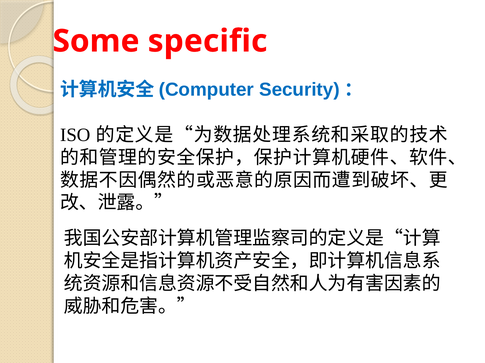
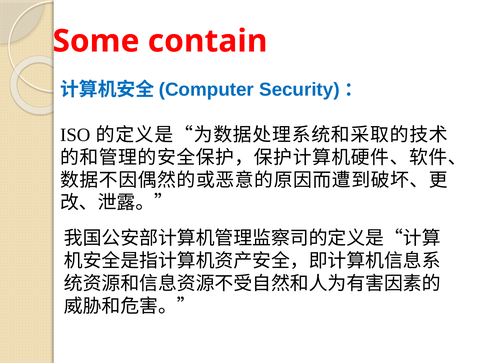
specific: specific -> contain
